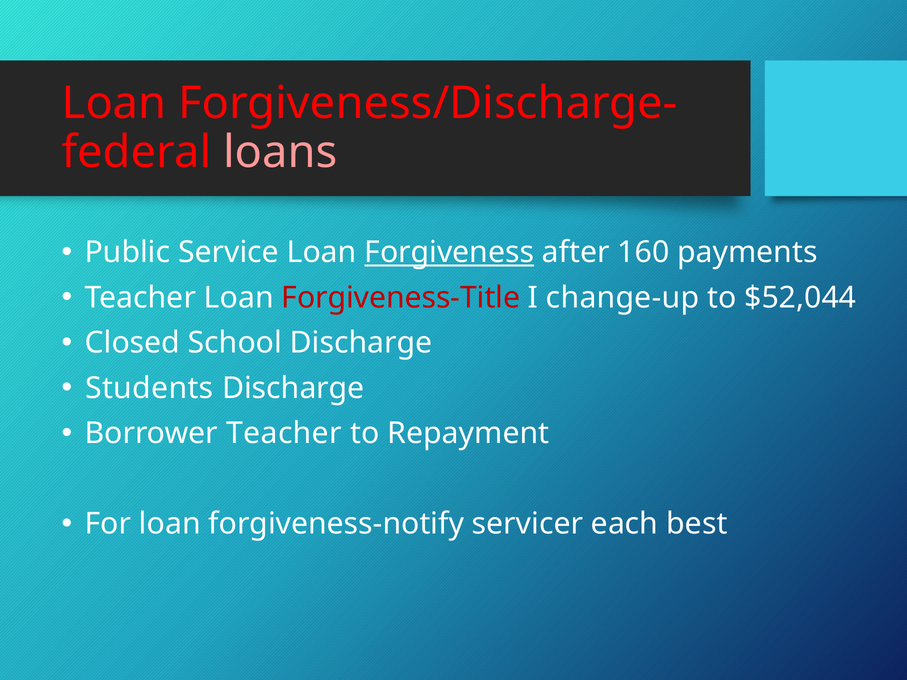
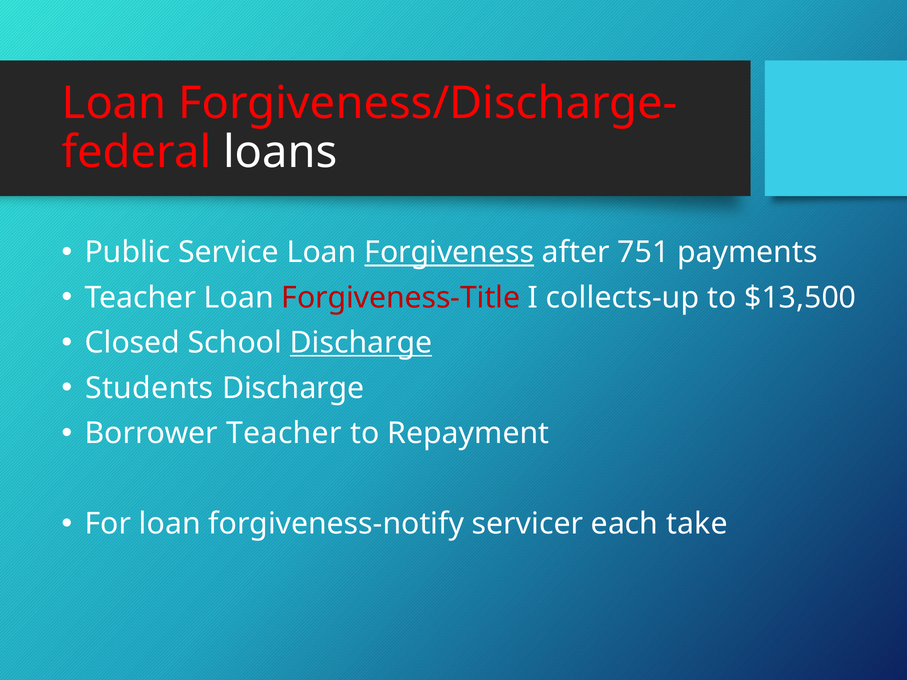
loans colour: pink -> white
160: 160 -> 751
change-up: change-up -> collects-up
$52,044: $52,044 -> $13,500
Discharge at (361, 343) underline: none -> present
best: best -> take
